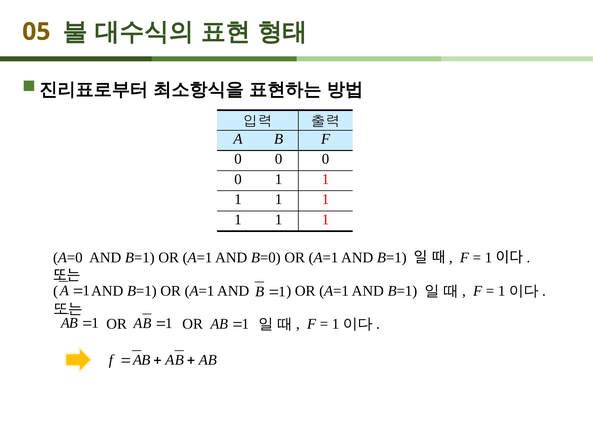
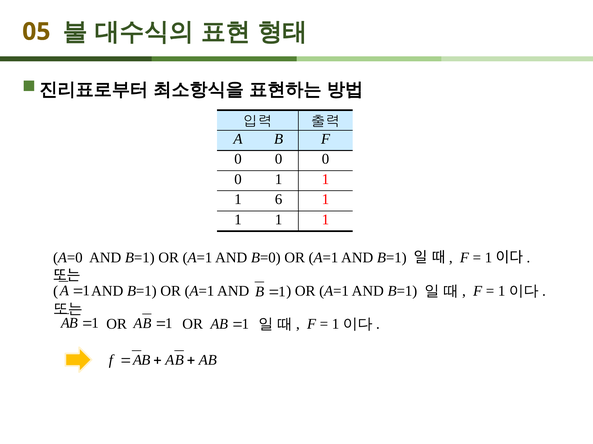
1 at (279, 200): 1 -> 6
